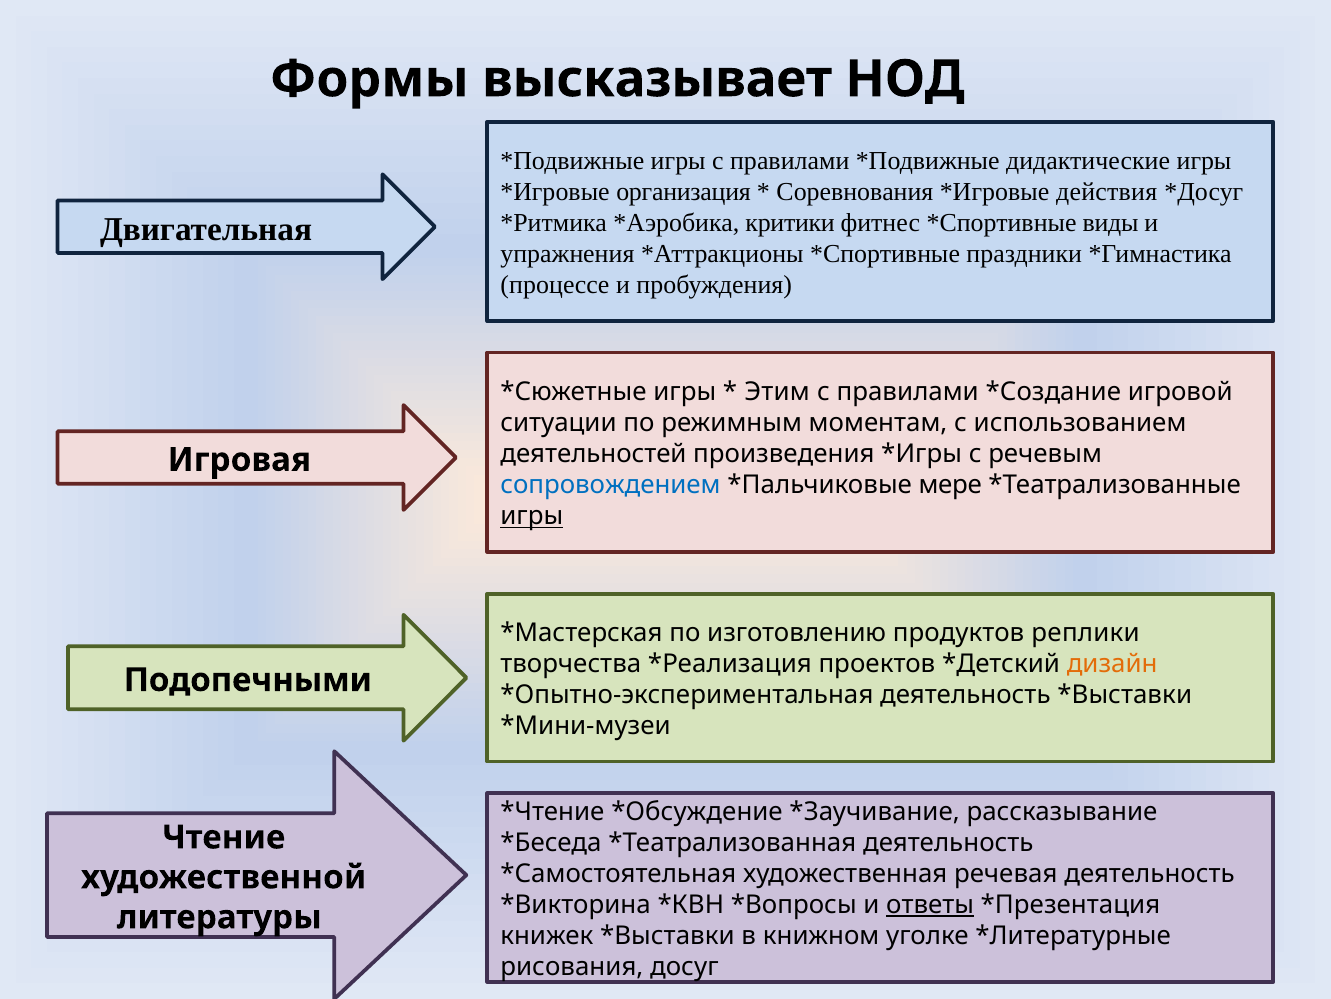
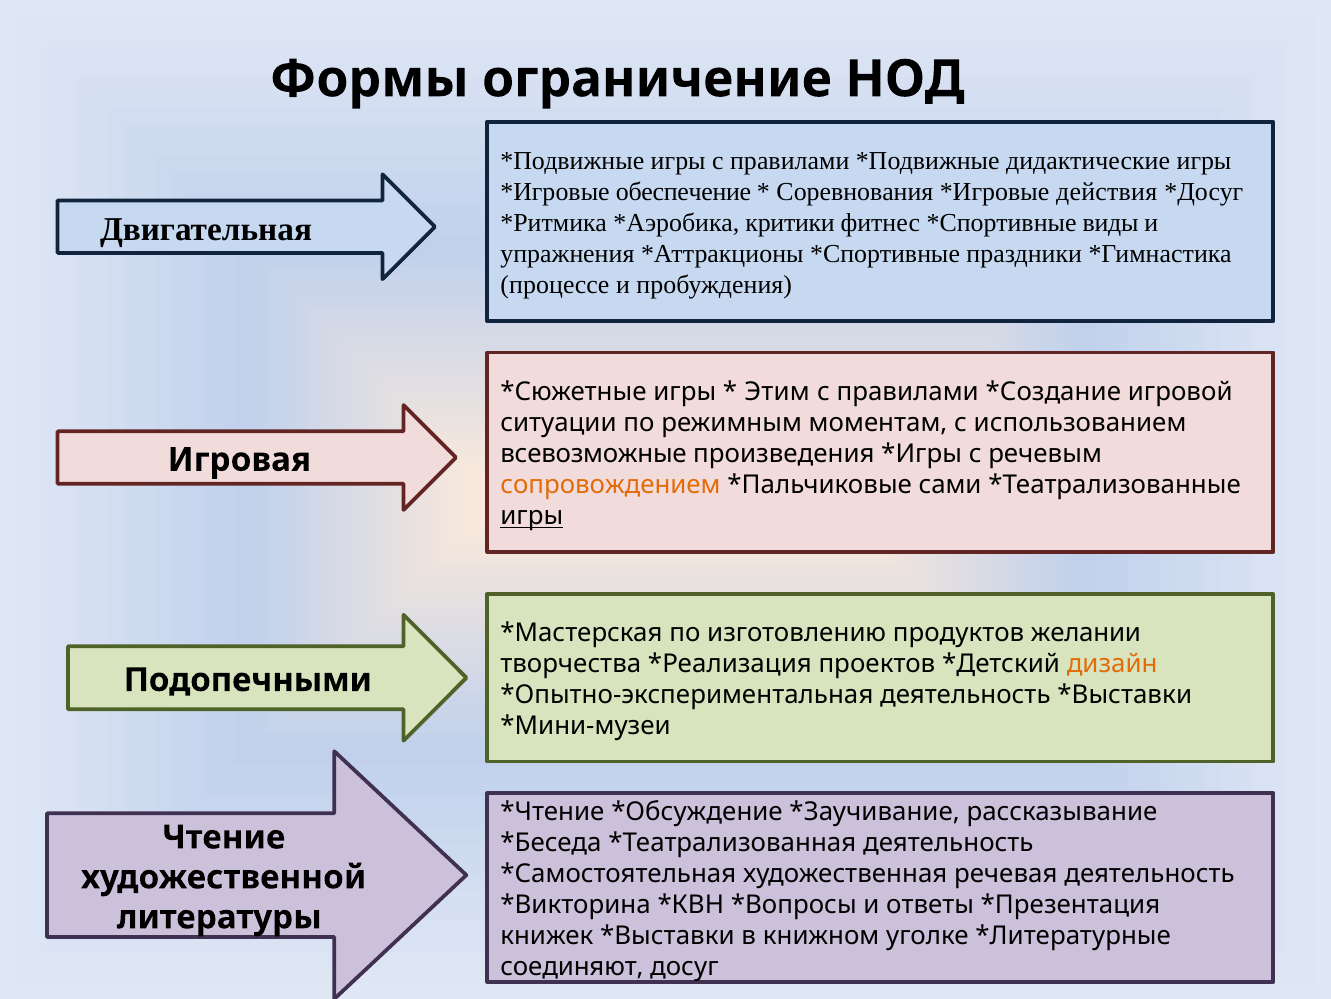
высказывает: высказывает -> ограничение
организация: организация -> обеспечение
деятельностей: деятельностей -> всевозможные
сопровождением colour: blue -> orange
мере: мере -> сами
реплики: реплики -> желании
ответы underline: present -> none
рисования: рисования -> соединяют
